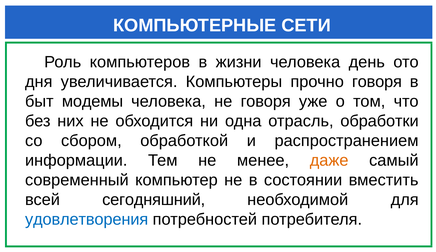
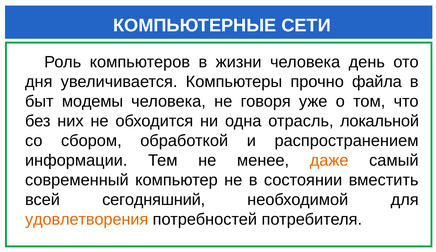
прочно говоря: говоря -> файла
обработки: обработки -> локальной
удовлетворения colour: blue -> orange
